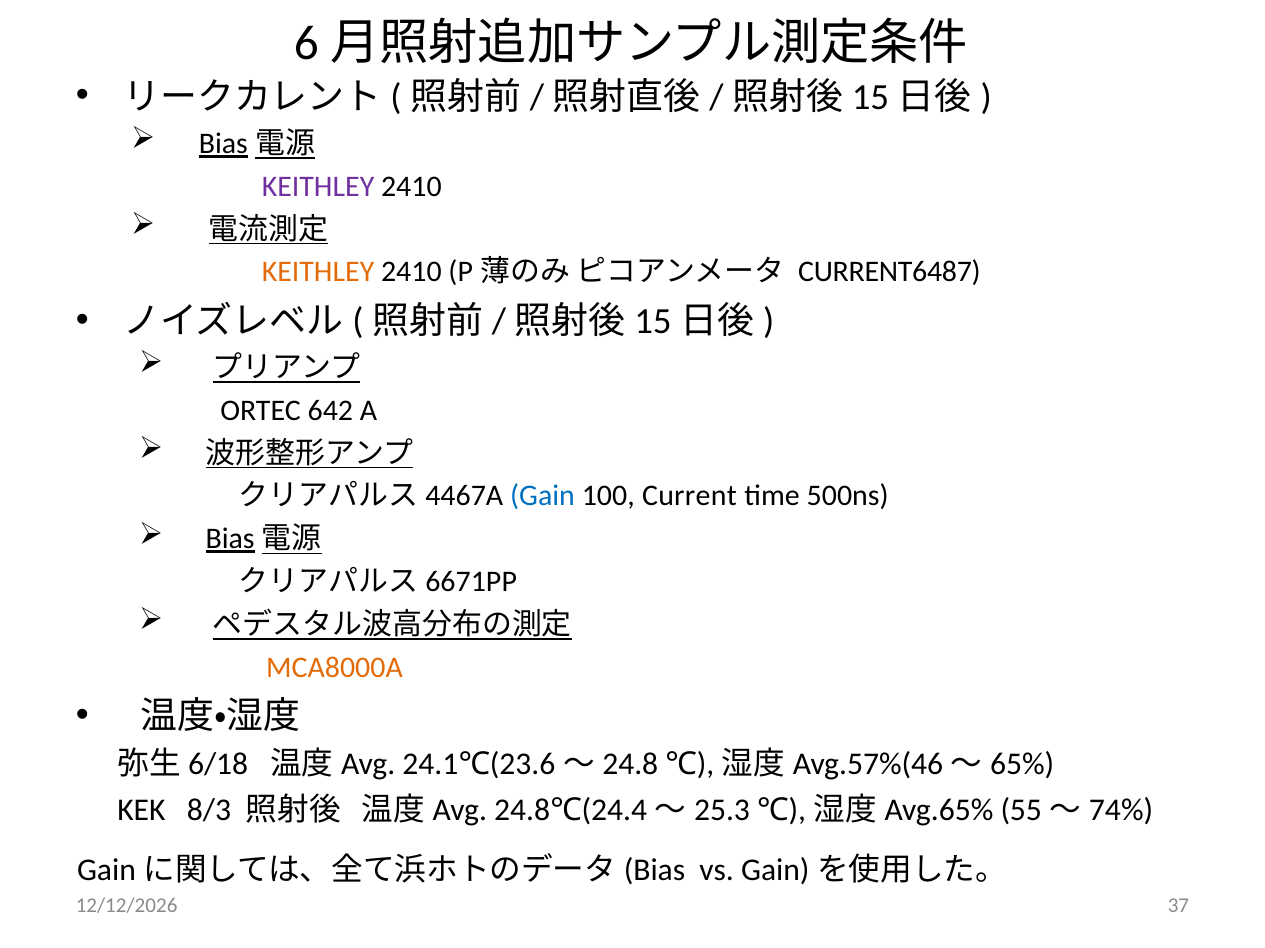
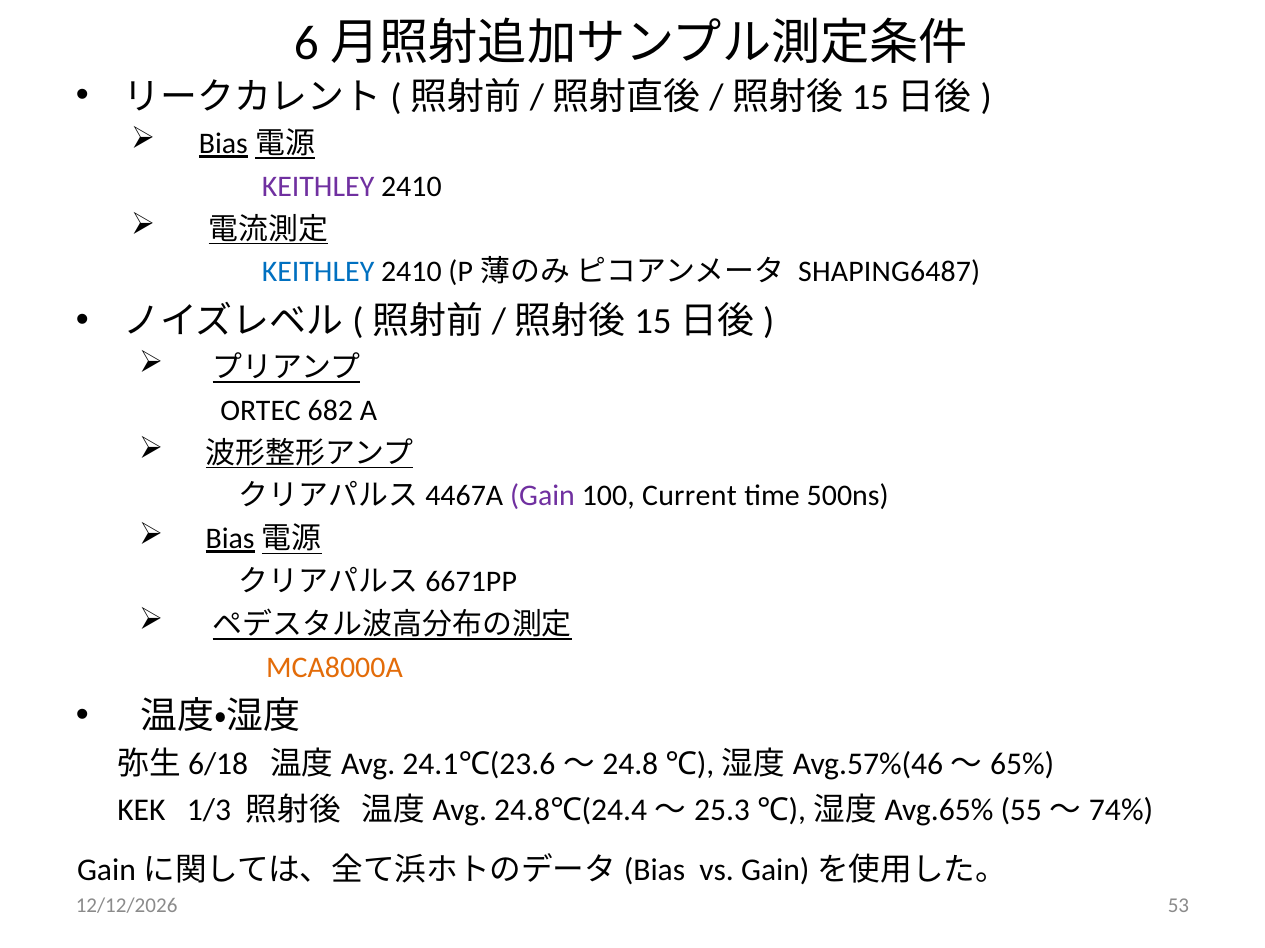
KEITHLEY at (318, 272) colour: orange -> blue
CURRENT6487: CURRENT6487 -> SHAPING6487
642: 642 -> 682
Gain colour: blue -> purple
8/3: 8/3 -> 1/3
37: 37 -> 53
